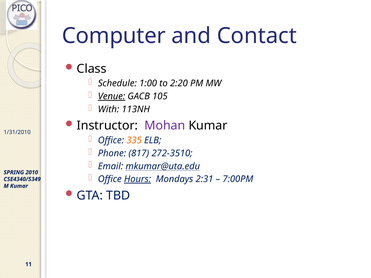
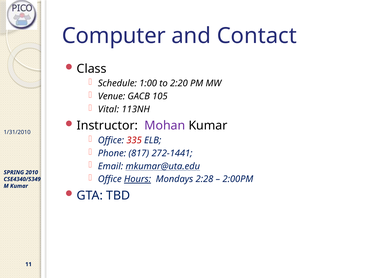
Venue underline: present -> none
With: With -> Vital
335 colour: orange -> red
272-3510: 272-3510 -> 272-1441
2:31: 2:31 -> 2:28
7:00PM: 7:00PM -> 2:00PM
